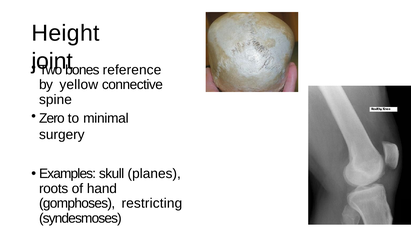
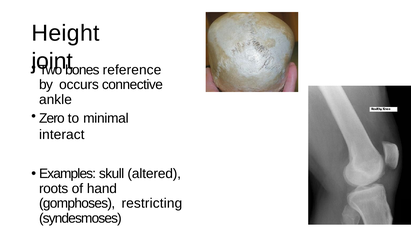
yellow: yellow -> occurs
spine: spine -> ankle
surgery: surgery -> interact
planes: planes -> altered
